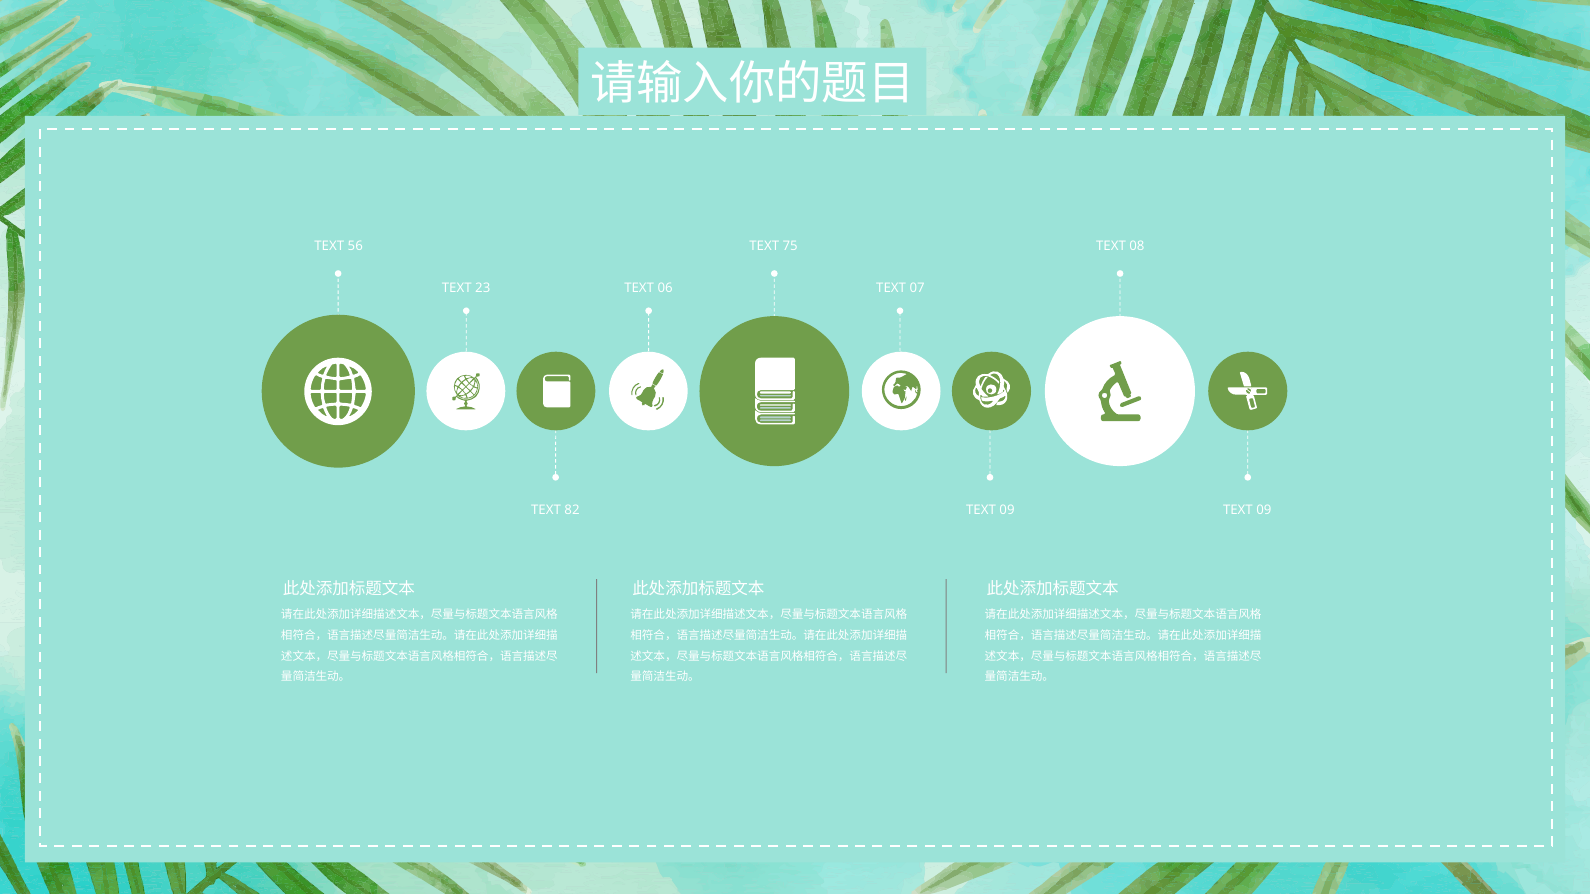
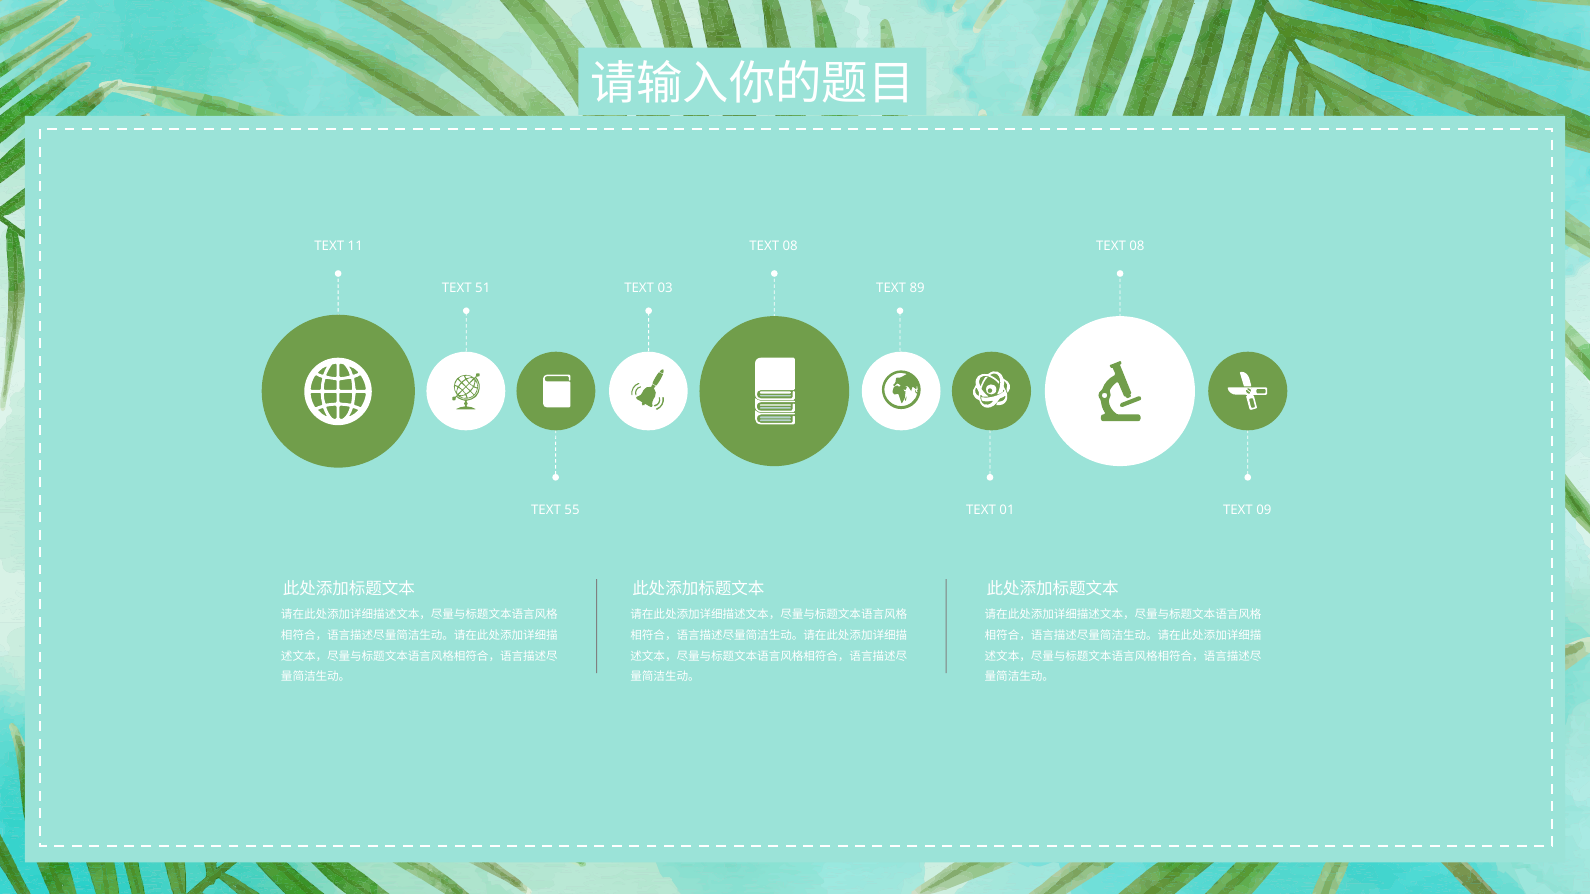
56: 56 -> 11
75 at (790, 246): 75 -> 08
23: 23 -> 51
06: 06 -> 03
07: 07 -> 89
82: 82 -> 55
09 at (1007, 510): 09 -> 01
